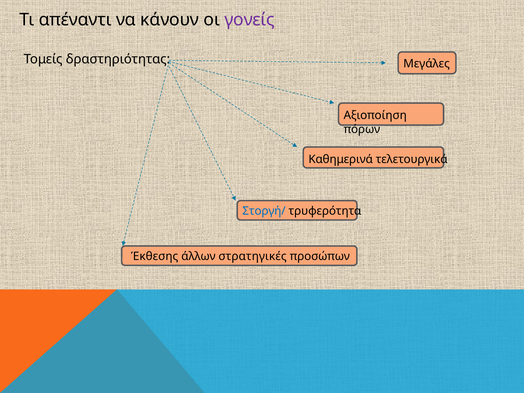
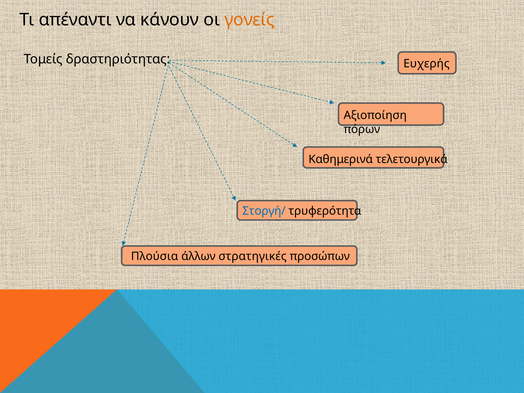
γονείς colour: purple -> orange
Μεγάλες: Μεγάλες -> Ευχερής
Έκθεσης: Έκθεσης -> Πλούσια
